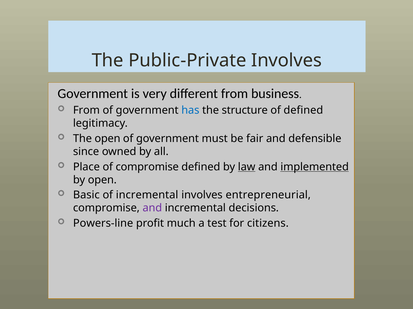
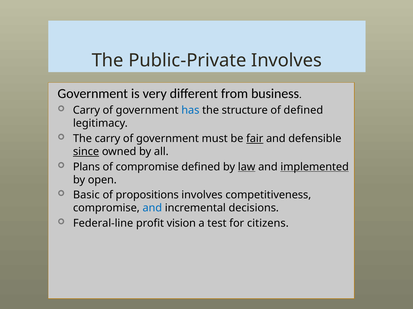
From at (86, 111): From -> Carry
The open: open -> carry
fair underline: none -> present
since underline: none -> present
Place: Place -> Plans
of incremental: incremental -> propositions
entrepreneurial: entrepreneurial -> competitiveness
and at (152, 209) colour: purple -> blue
Powers-line: Powers-line -> Federal-line
much: much -> vision
